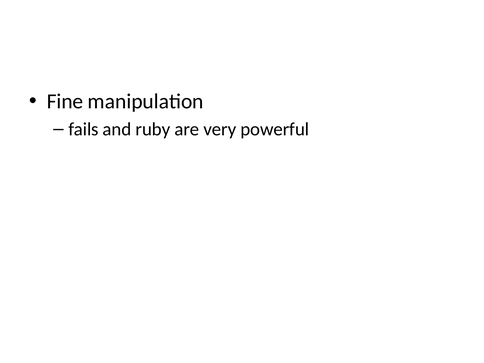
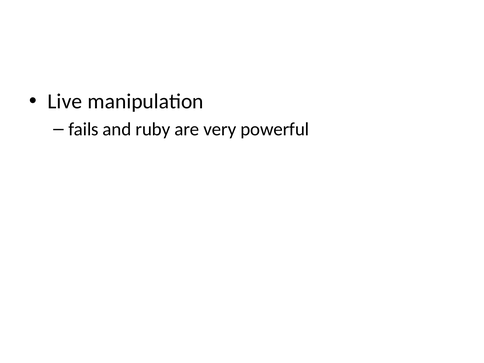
Fine: Fine -> Live
